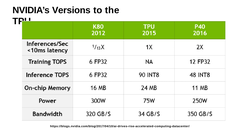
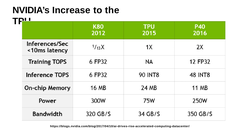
Versions: Versions -> Increase
